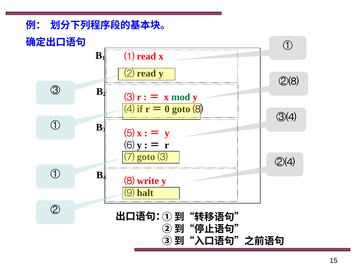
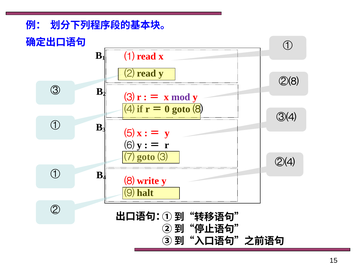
mod colour: green -> purple
